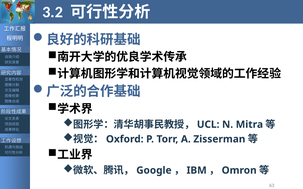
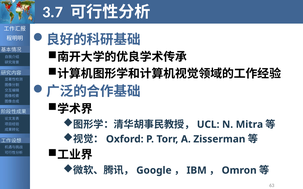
3.2: 3.2 -> 3.7
